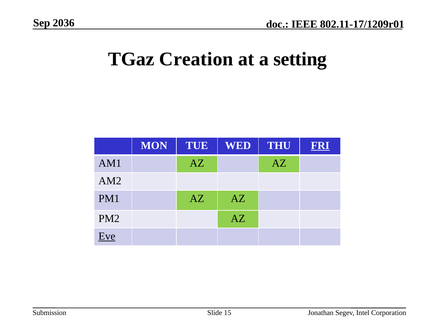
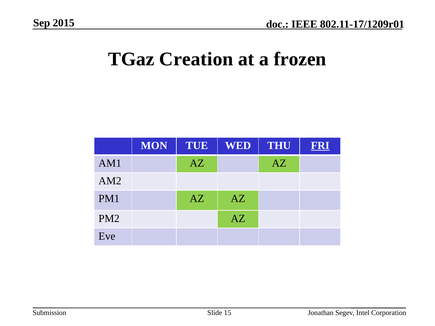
2036: 2036 -> 2015
setting: setting -> frozen
Eve underline: present -> none
